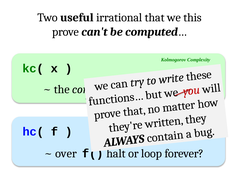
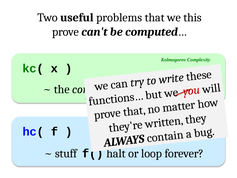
irrational: irrational -> problems
over: over -> stuff
